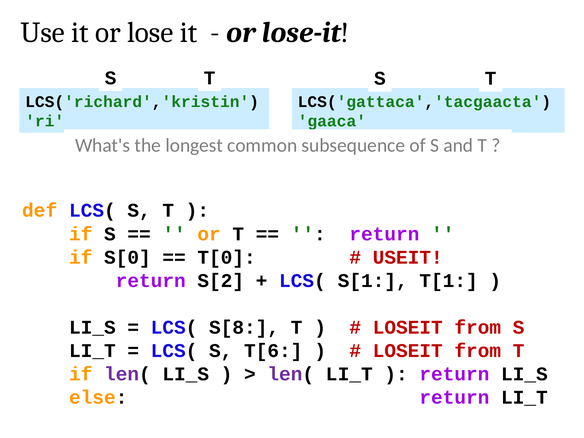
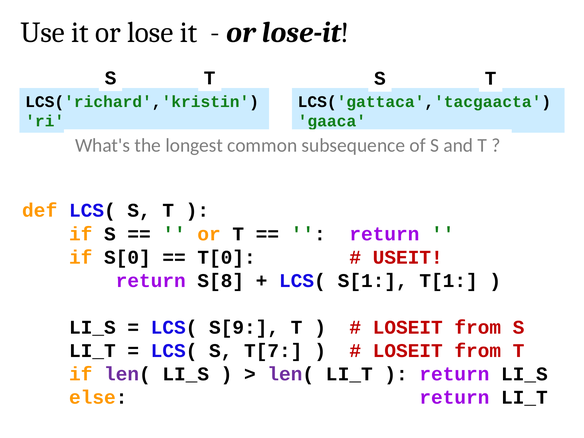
S[2: S[2 -> S[8
S[8: S[8 -> S[9
T[6: T[6 -> T[7
